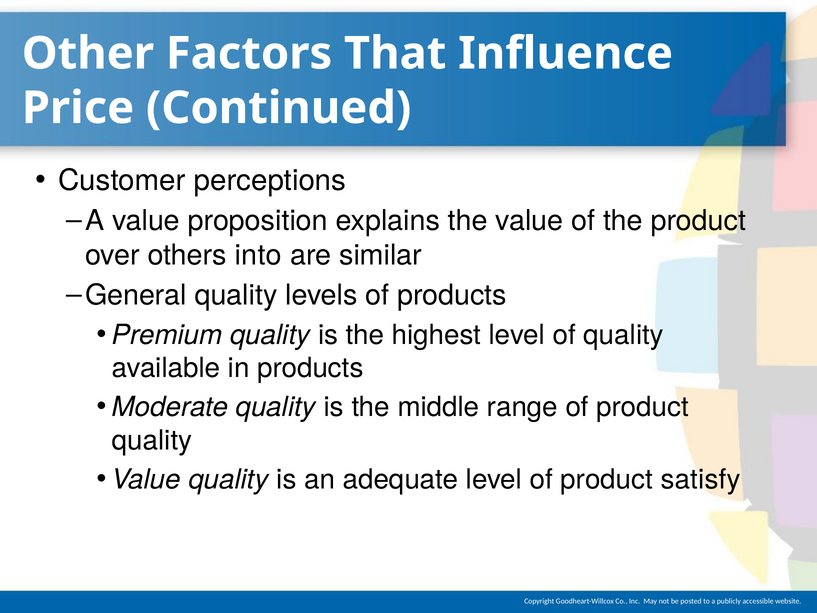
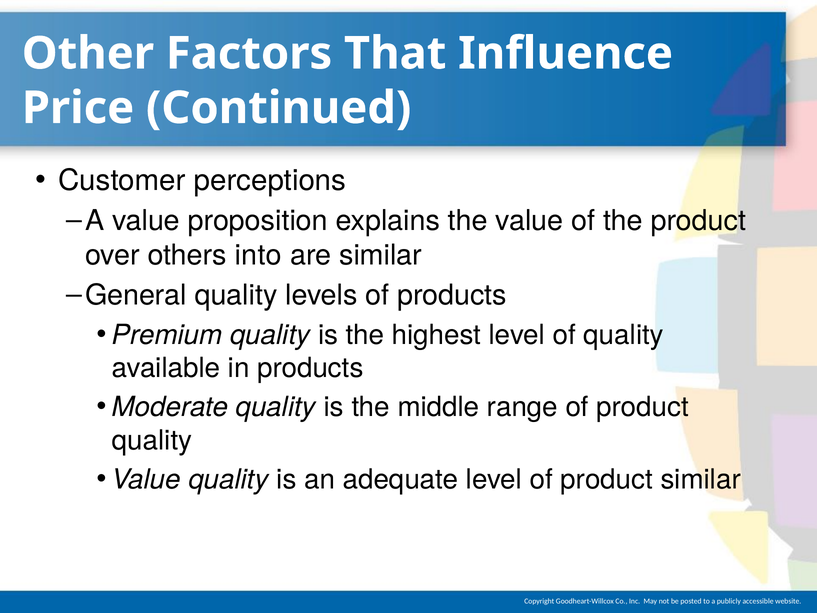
product satisfy: satisfy -> similar
